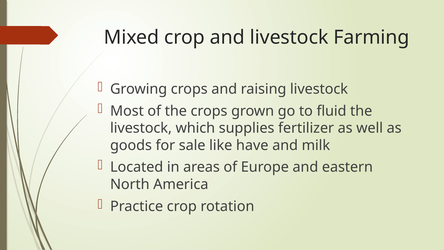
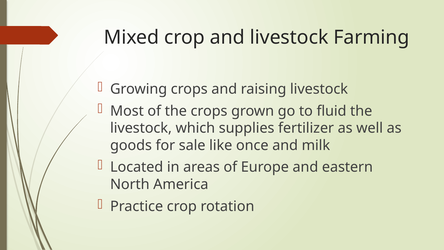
have: have -> once
